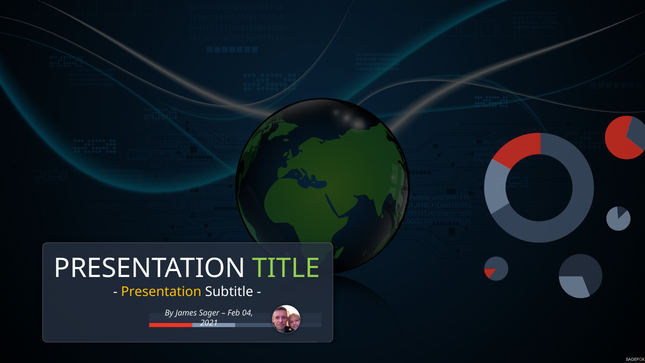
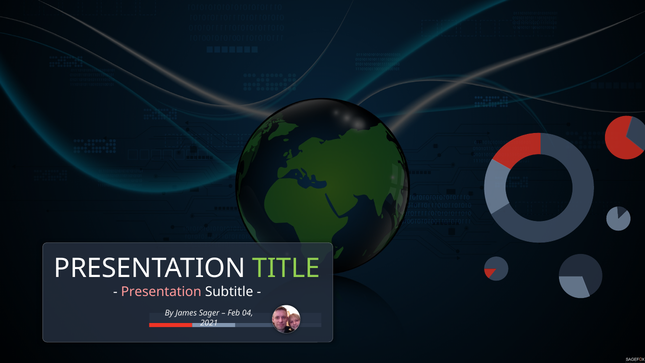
Presentation at (161, 292) colour: yellow -> pink
